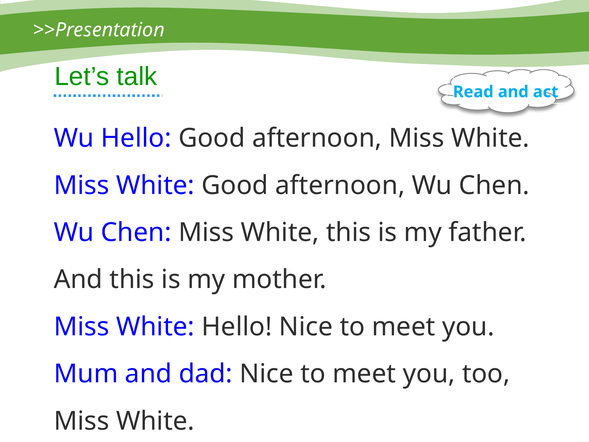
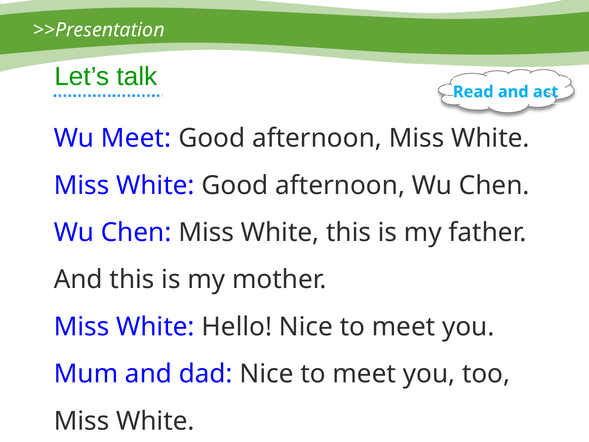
Wu Hello: Hello -> Meet
